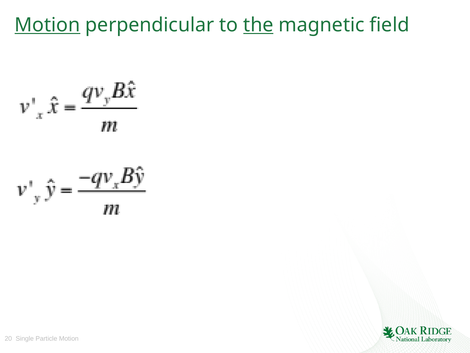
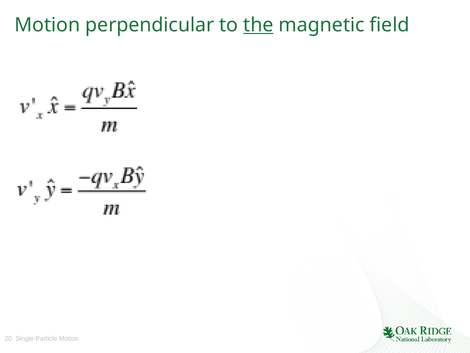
Motion at (47, 25) underline: present -> none
